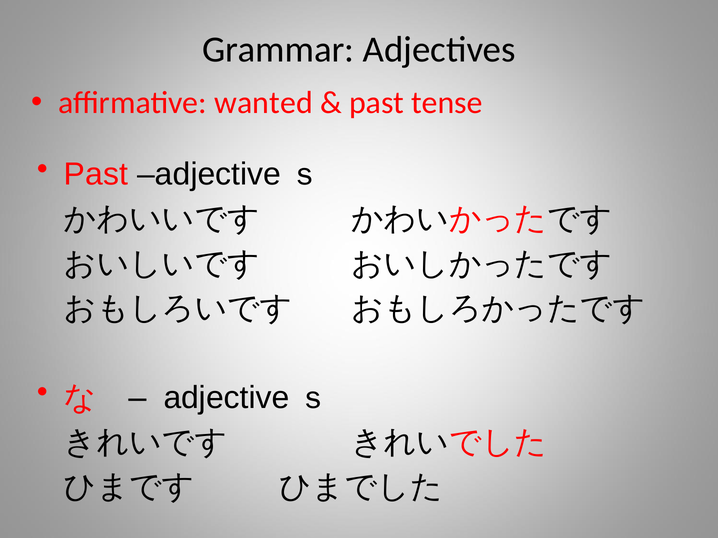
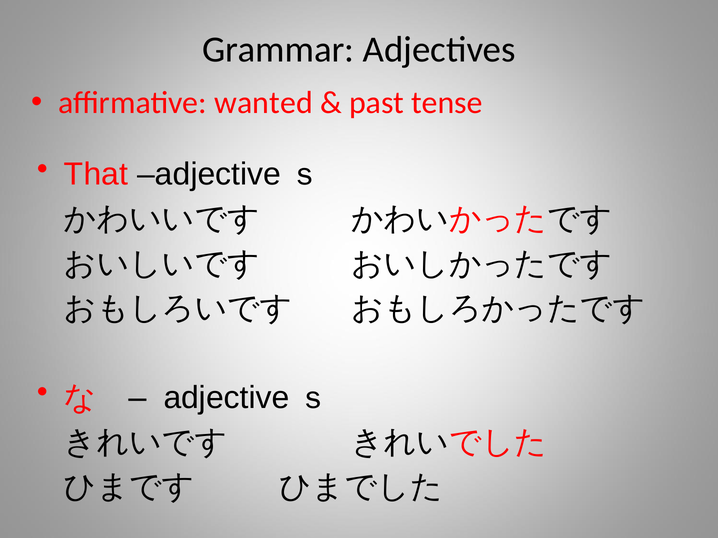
Past at (96, 174): Past -> That
